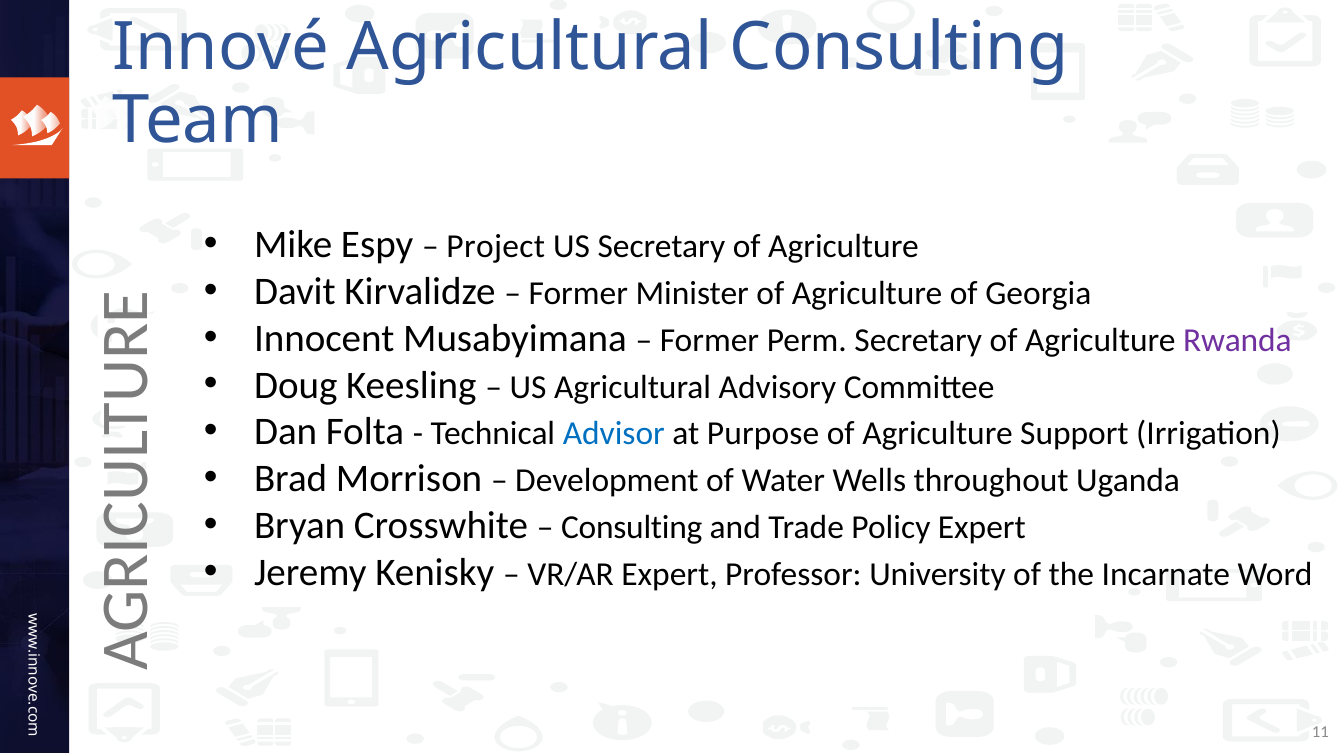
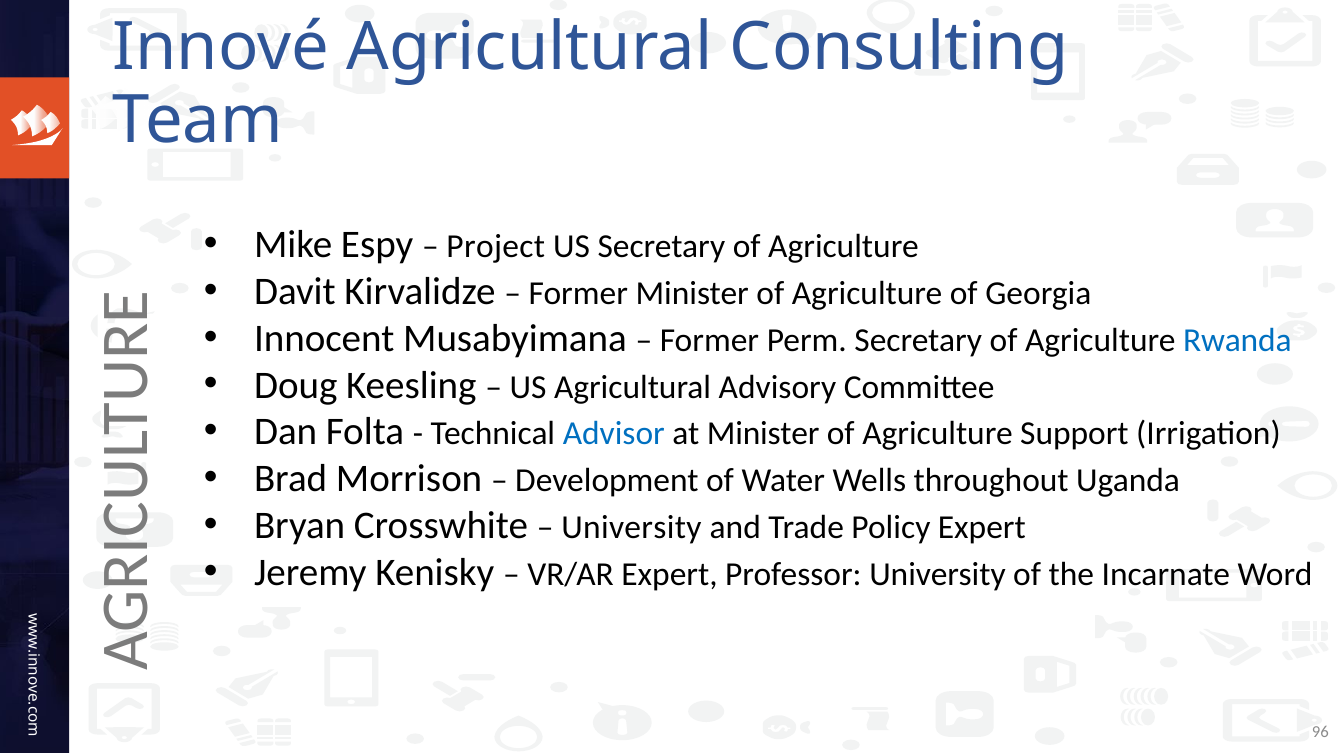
Rwanda colour: purple -> blue
at Purpose: Purpose -> Minister
Consulting at (632, 528): Consulting -> University
11: 11 -> 96
